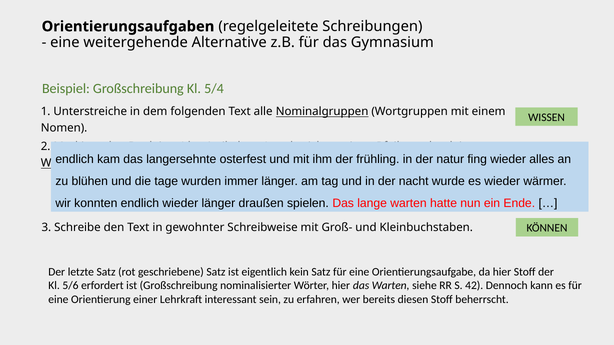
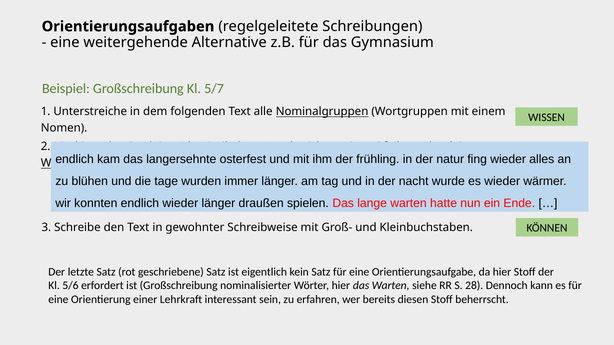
5/4: 5/4 -> 5/7
42: 42 -> 28
